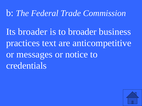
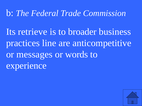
Its broader: broader -> retrieve
text: text -> line
notice: notice -> words
credentials: credentials -> experience
